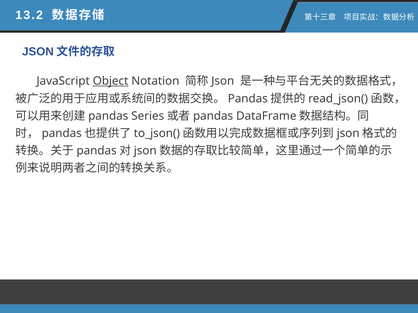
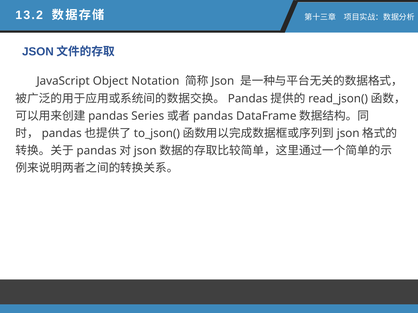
Object underline: present -> none
